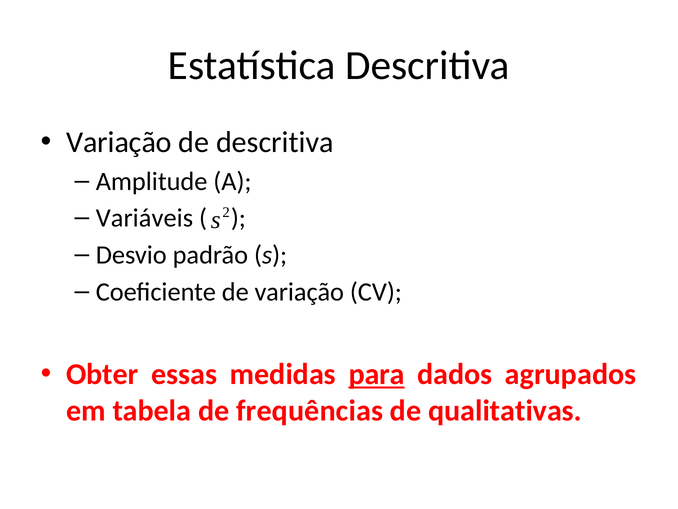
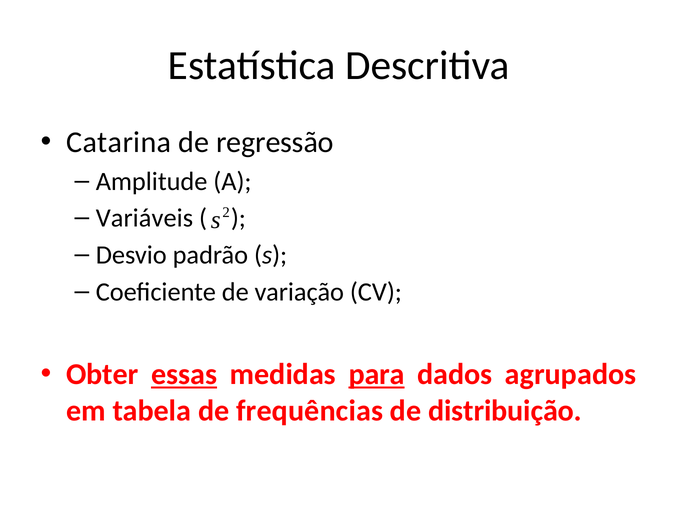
Variação at (119, 142): Variação -> Catarina
de descritiva: descritiva -> regressão
essas underline: none -> present
qualitativas: qualitativas -> distribuição
